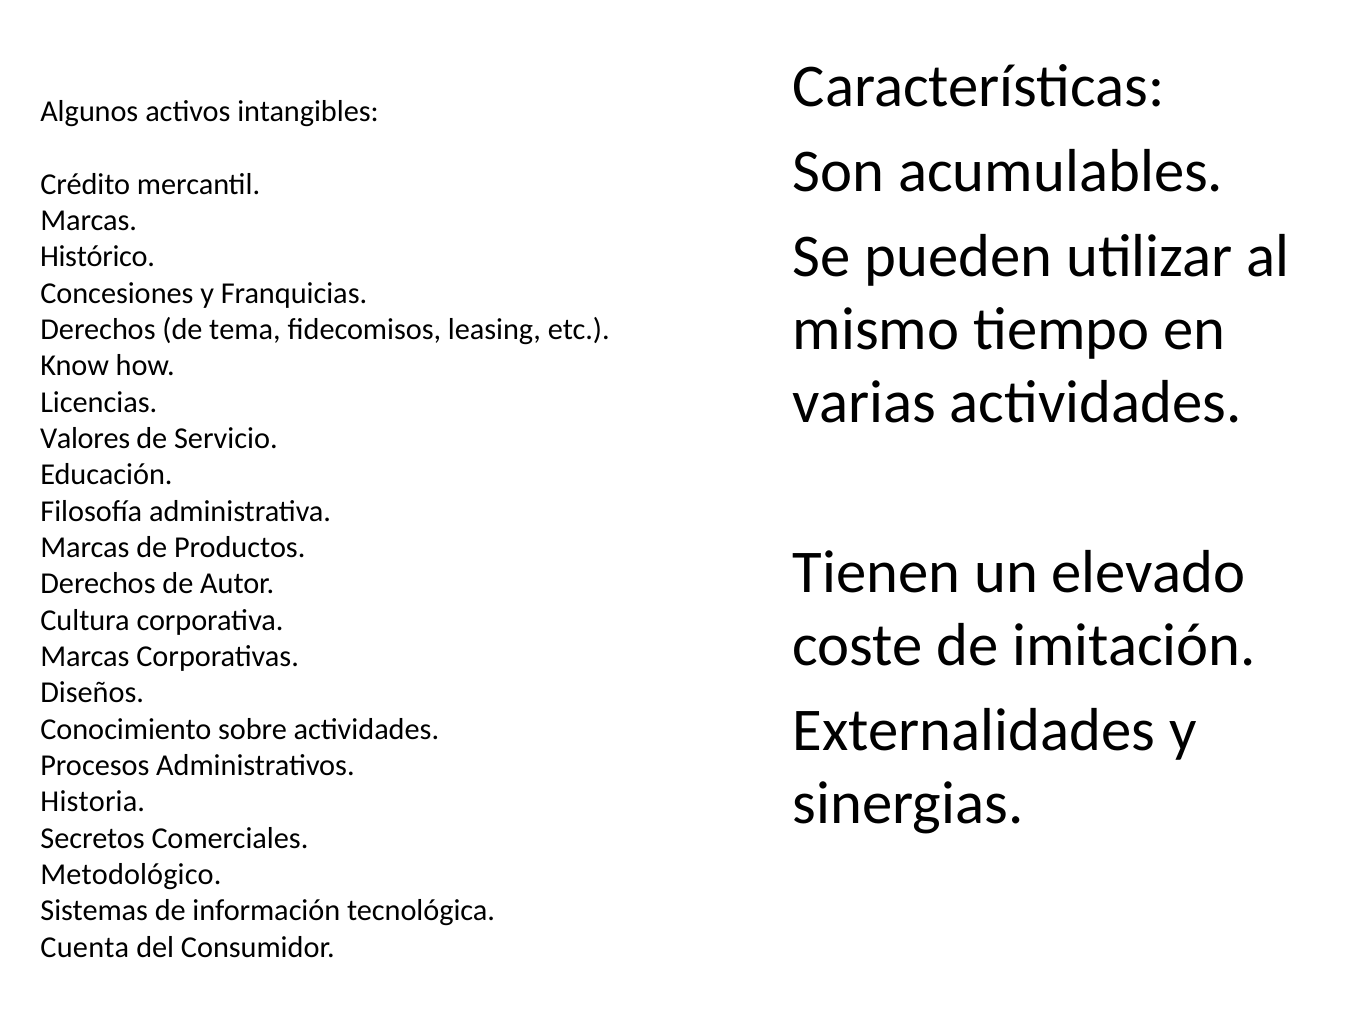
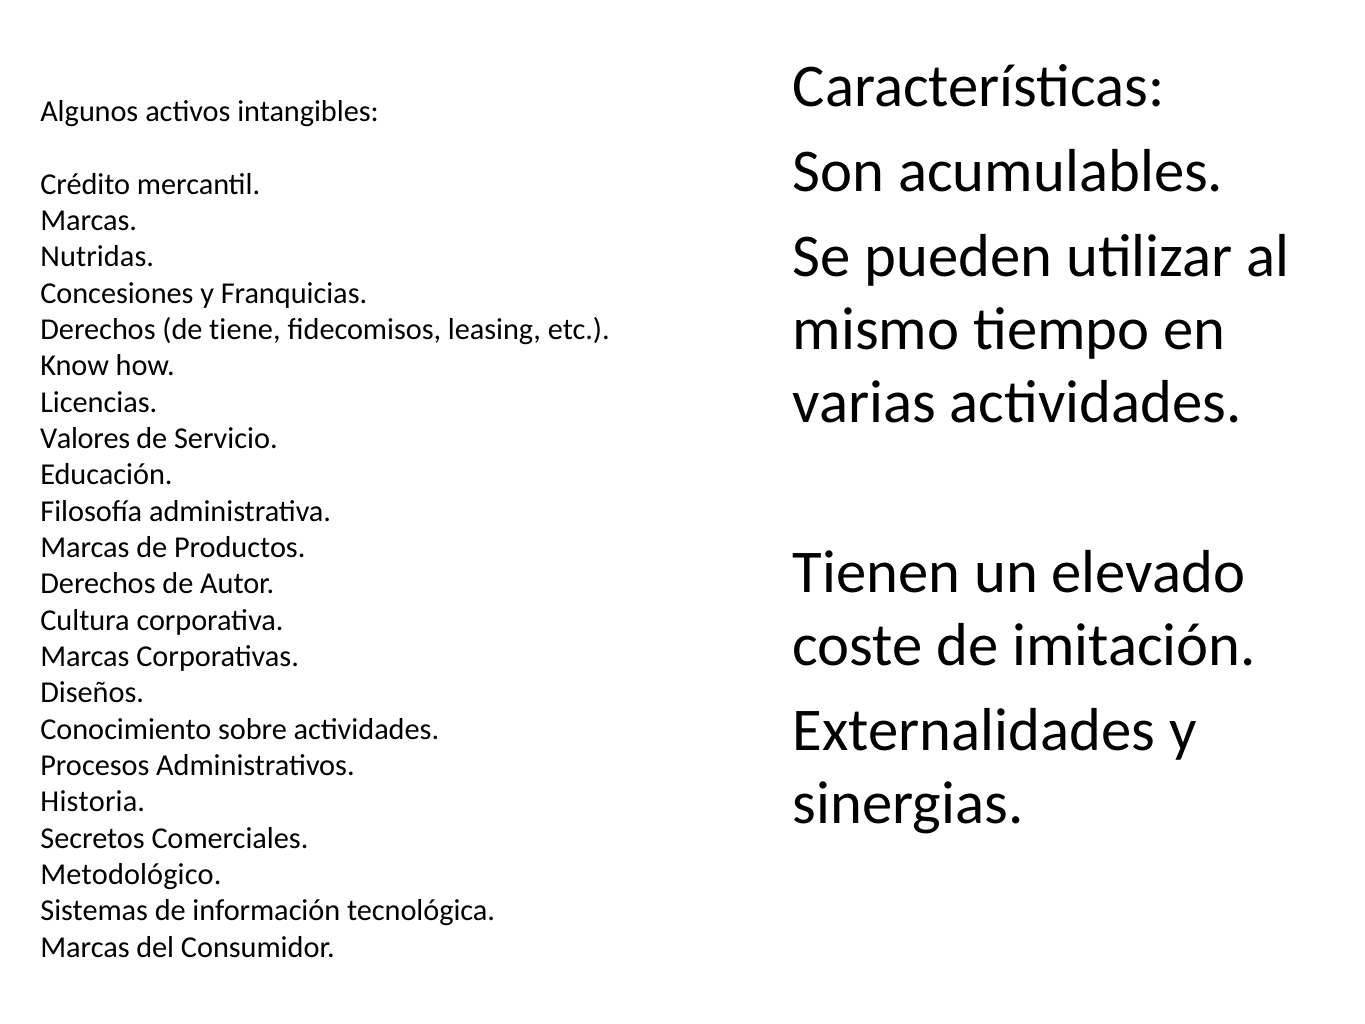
Histórico: Histórico -> Nutridas
tema: tema -> tiene
Cuenta at (85, 947): Cuenta -> Marcas
